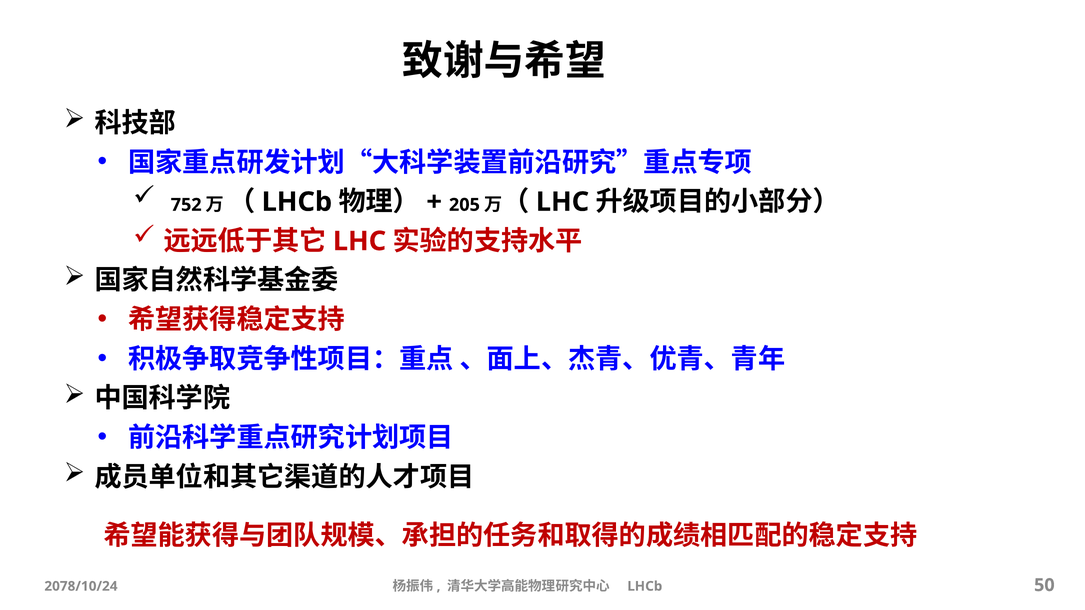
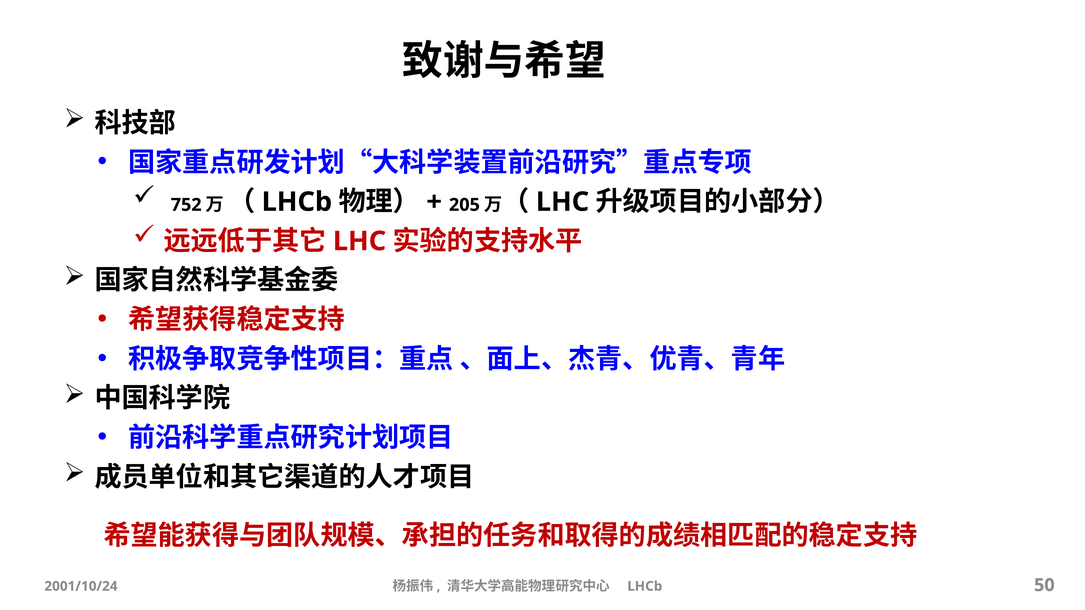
2078/10/24: 2078/10/24 -> 2001/10/24
